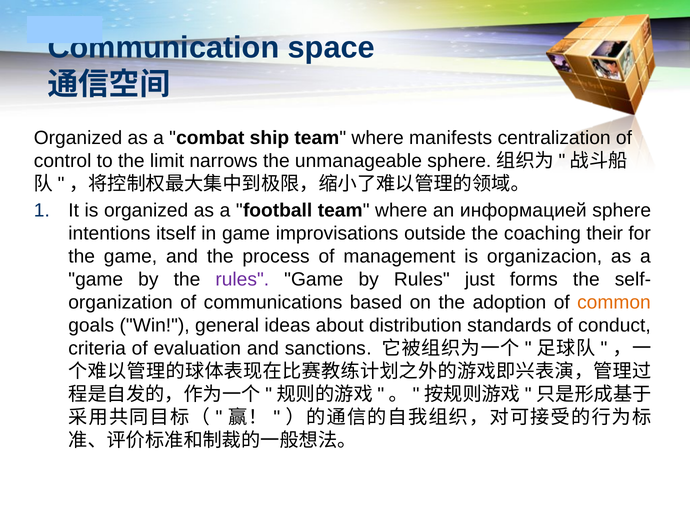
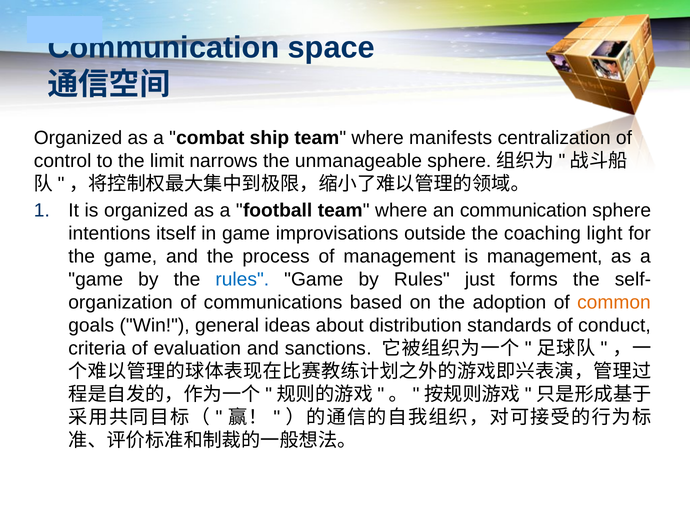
an информацией: информацией -> communication
their: their -> light
is organizacion: organizacion -> management
rules at (242, 280) colour: purple -> blue
